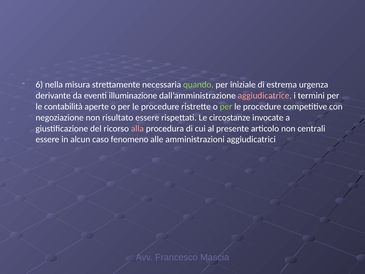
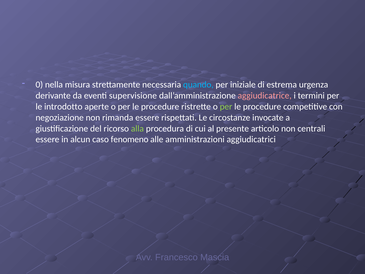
6: 6 -> 0
quando colour: light green -> light blue
illuminazione: illuminazione -> supervisione
contabilità: contabilità -> introdotto
risultato: risultato -> rimanda
alla colour: pink -> light green
